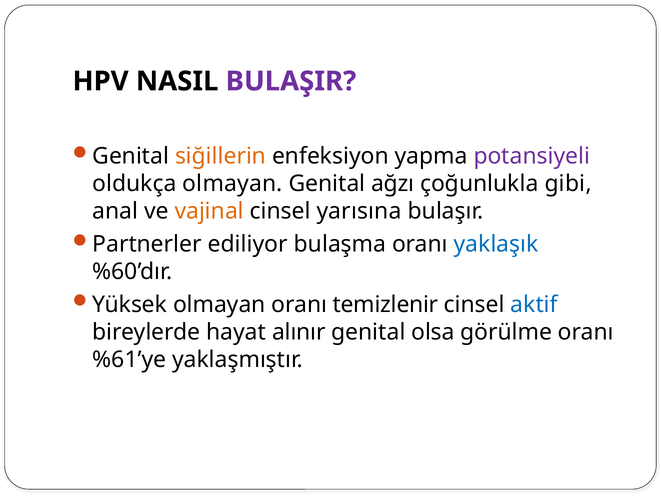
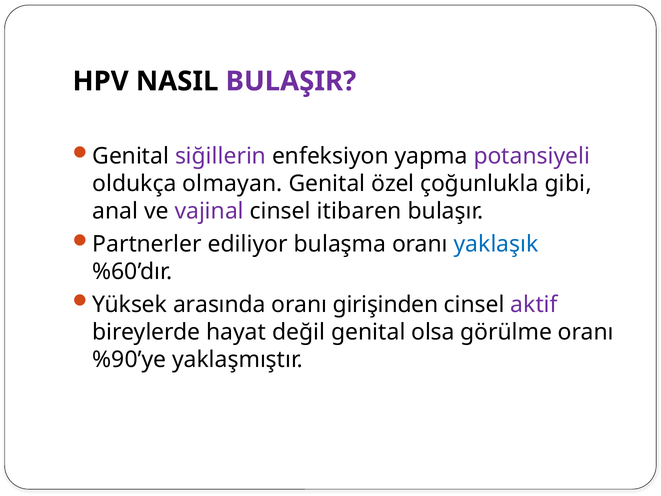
siğillerin colour: orange -> purple
ağzı: ağzı -> özel
vajinal colour: orange -> purple
yarısına: yarısına -> itibaren
Yüksek olmayan: olmayan -> arasında
temizlenir: temizlenir -> girişinden
aktif colour: blue -> purple
alınır: alınır -> değil
%61’ye: %61’ye -> %90’ye
